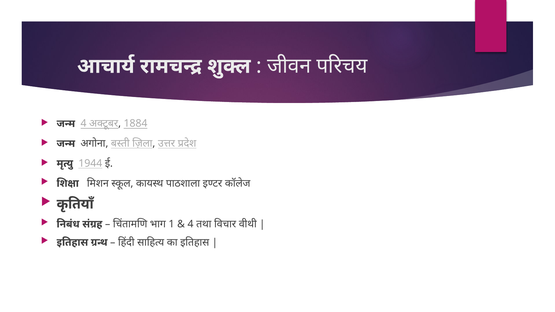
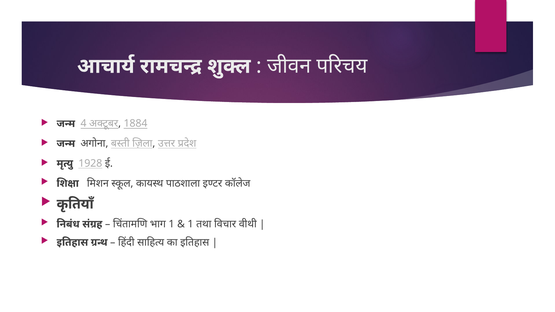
1944: 1944 -> 1928
4 at (190, 224): 4 -> 1
